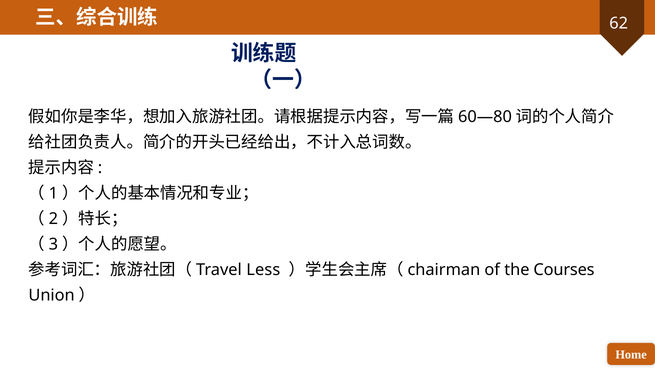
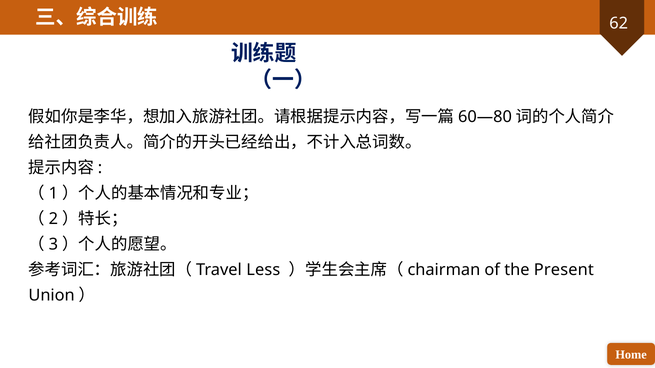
Courses: Courses -> Present
